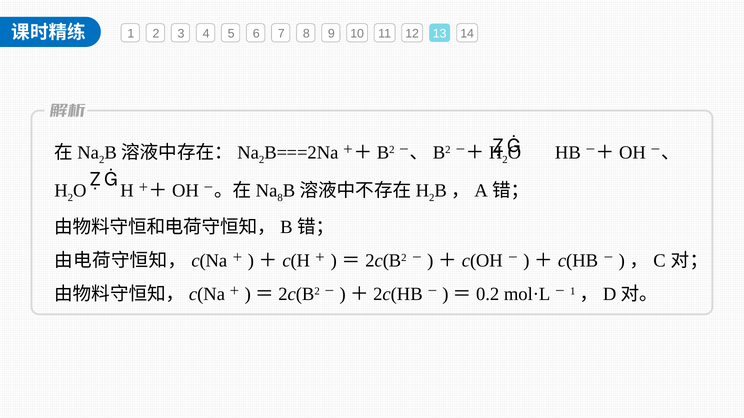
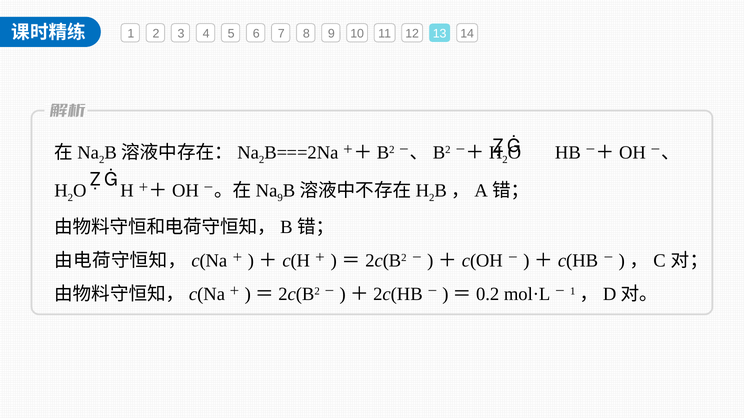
8 at (280, 198): 8 -> 9
